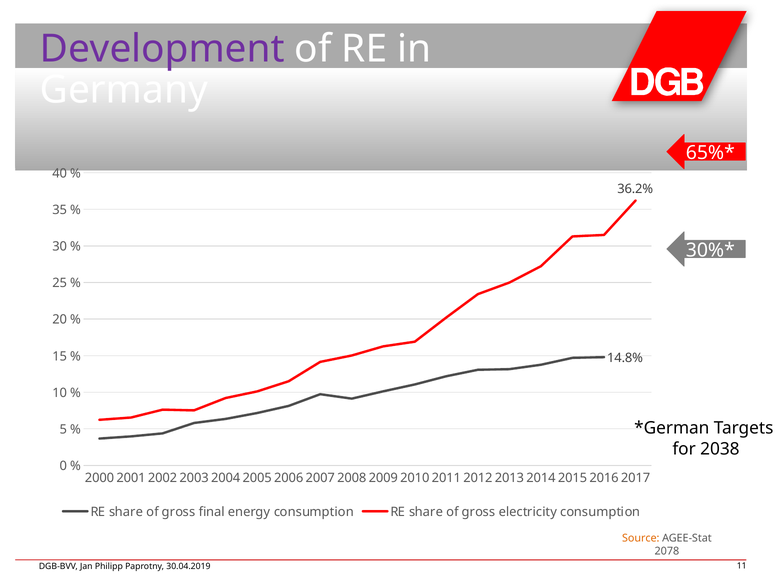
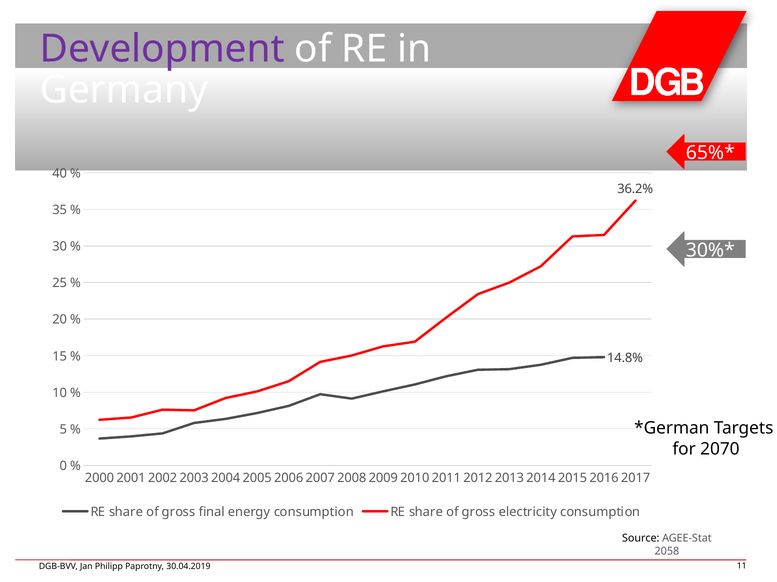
2038: 2038 -> 2070
Source colour: orange -> black
2078: 2078 -> 2058
